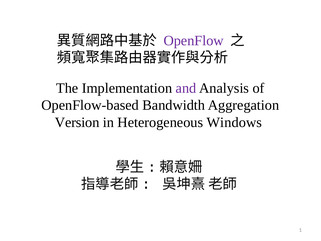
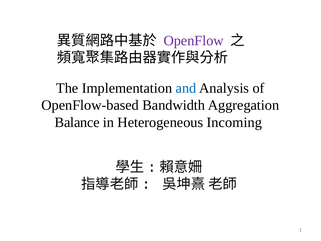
and colour: purple -> blue
Version: Version -> Balance
Windows: Windows -> Incoming
